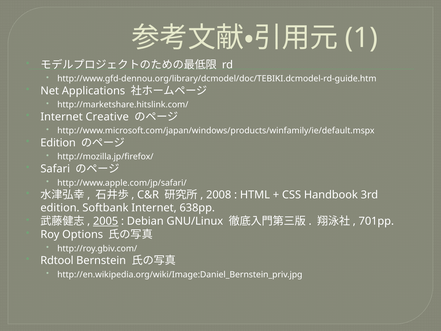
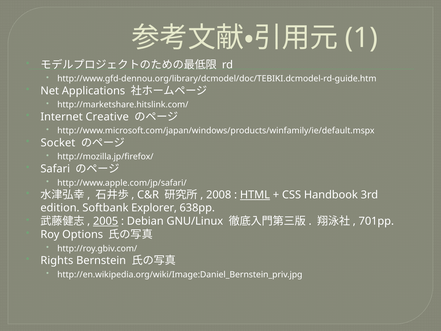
Edition at (58, 143): Edition -> Socket
HTML underline: none -> present
Softbank Internet: Internet -> Explorer
Rdtool: Rdtool -> Rights
